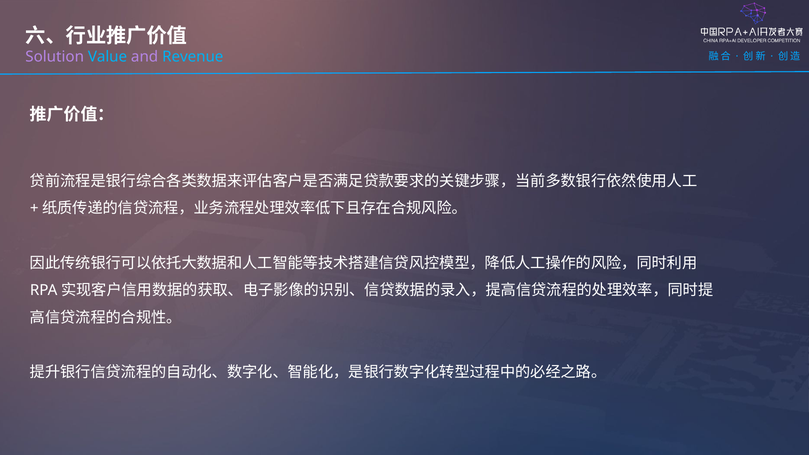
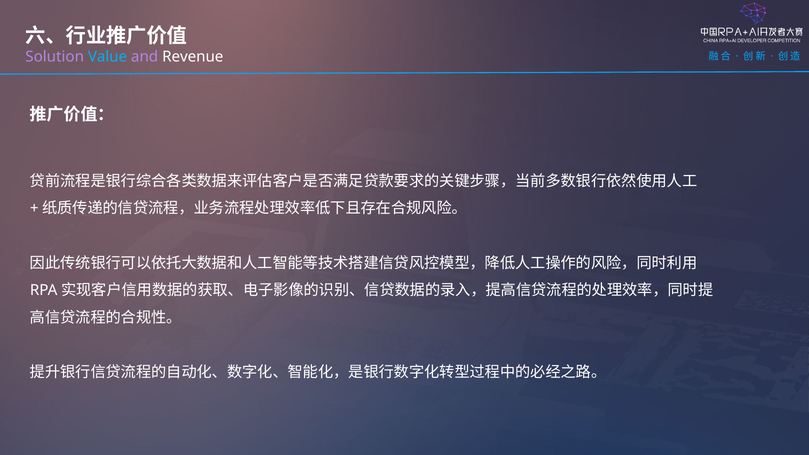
Revenue colour: light blue -> white
